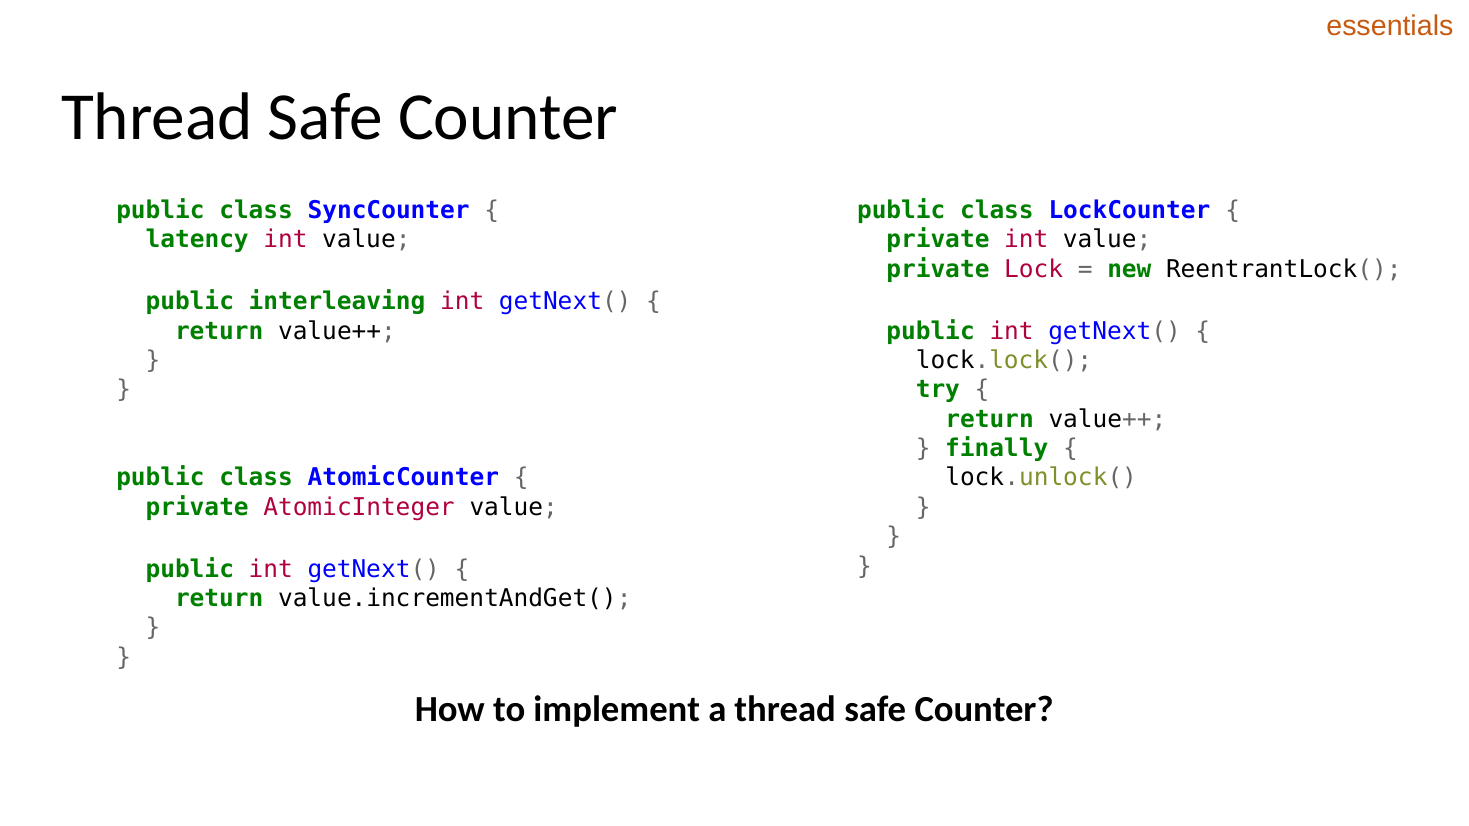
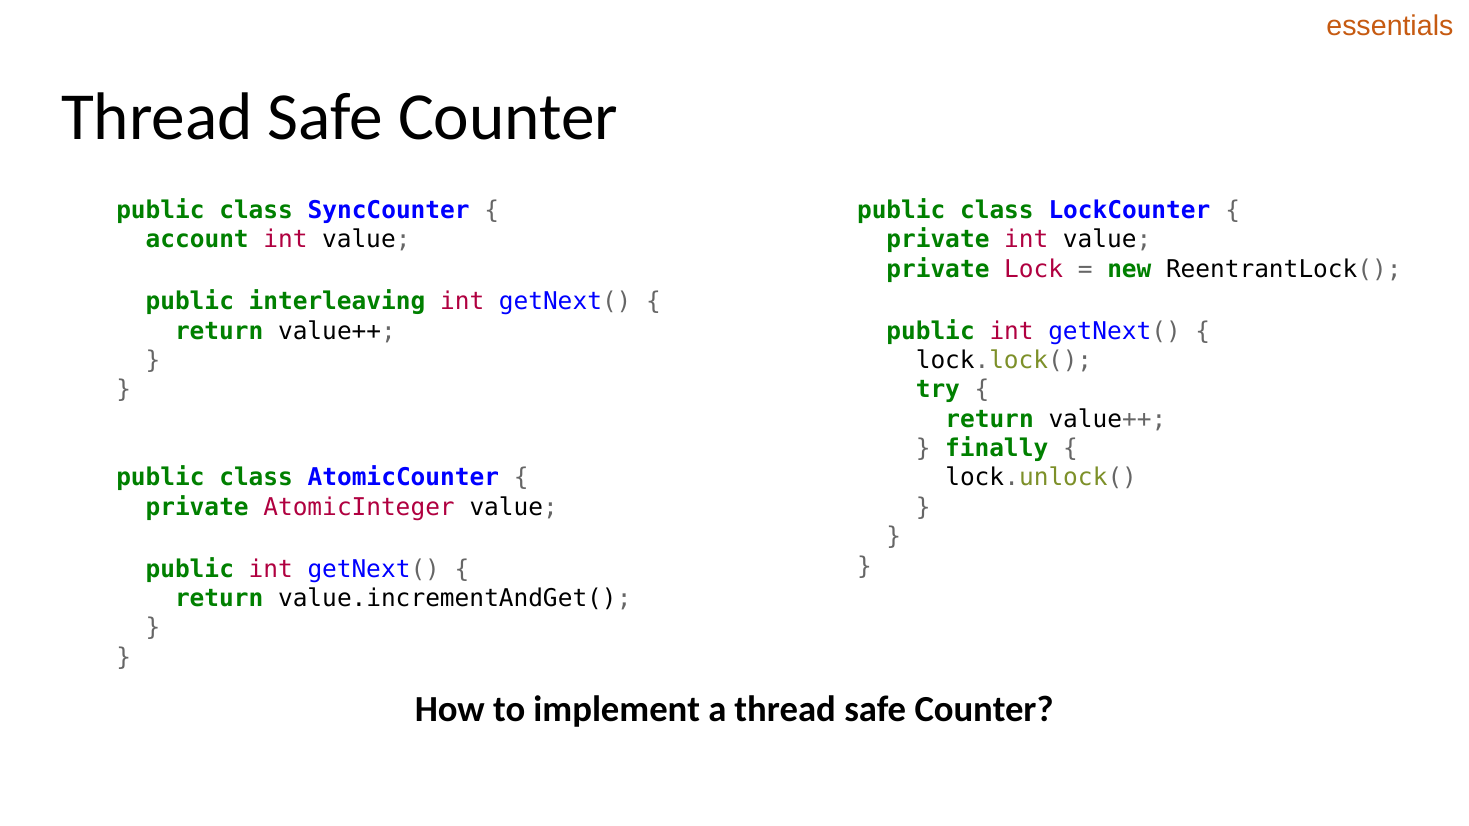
latency: latency -> account
